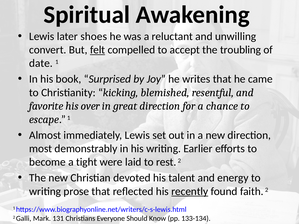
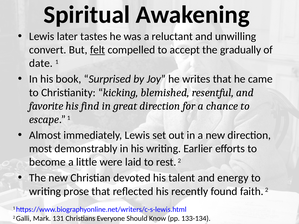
shoes: shoes -> tastes
troubling: troubling -> gradually
over: over -> find
tight: tight -> little
recently underline: present -> none
